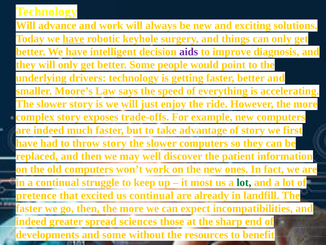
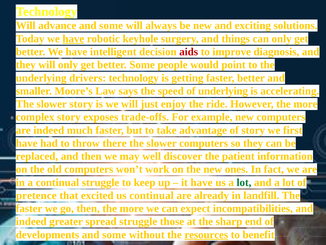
advance and work: work -> some
aids colour: purple -> red
of everything: everything -> underlying
throw story: story -> there
it most: most -> have
spread sciences: sciences -> struggle
resources underline: none -> present
